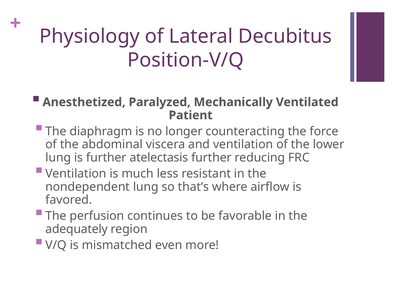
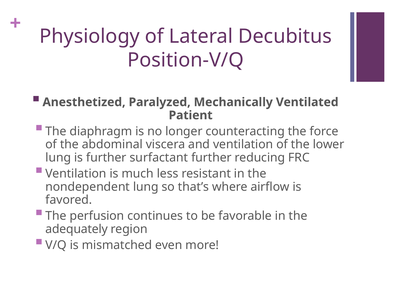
atelectasis: atelectasis -> surfactant
